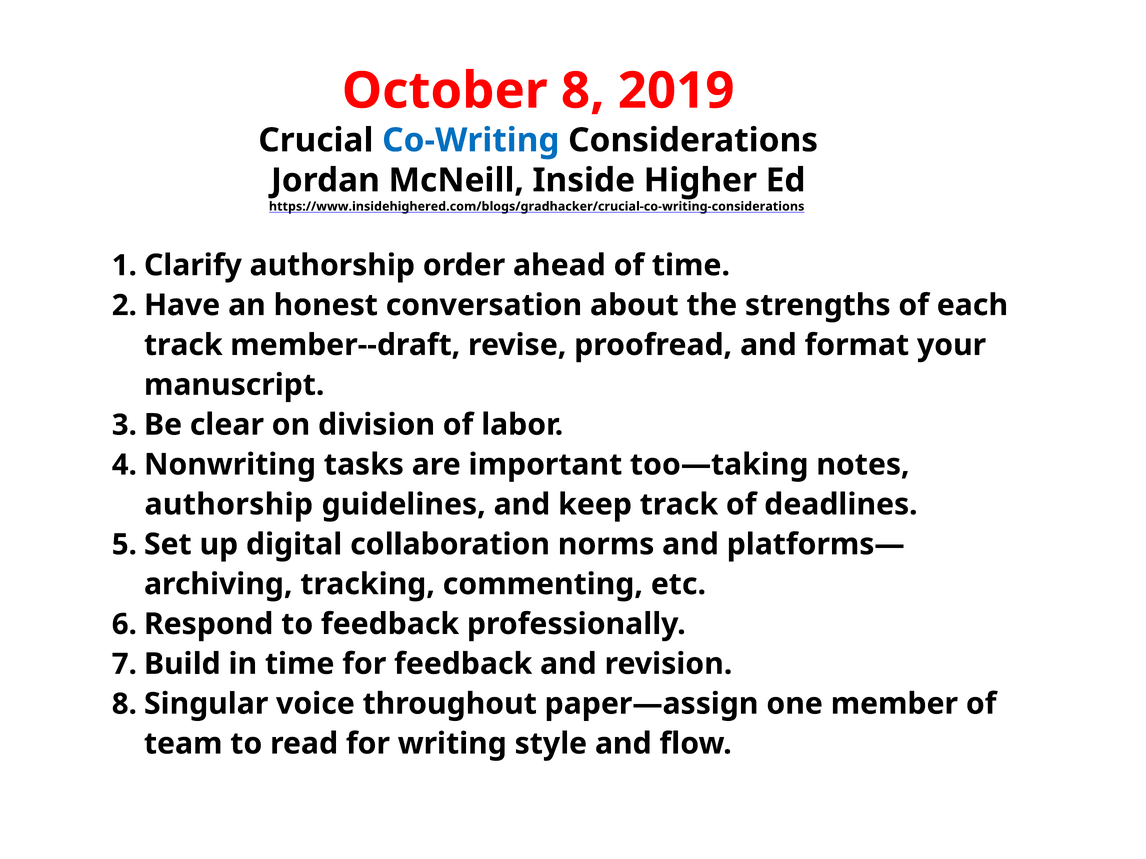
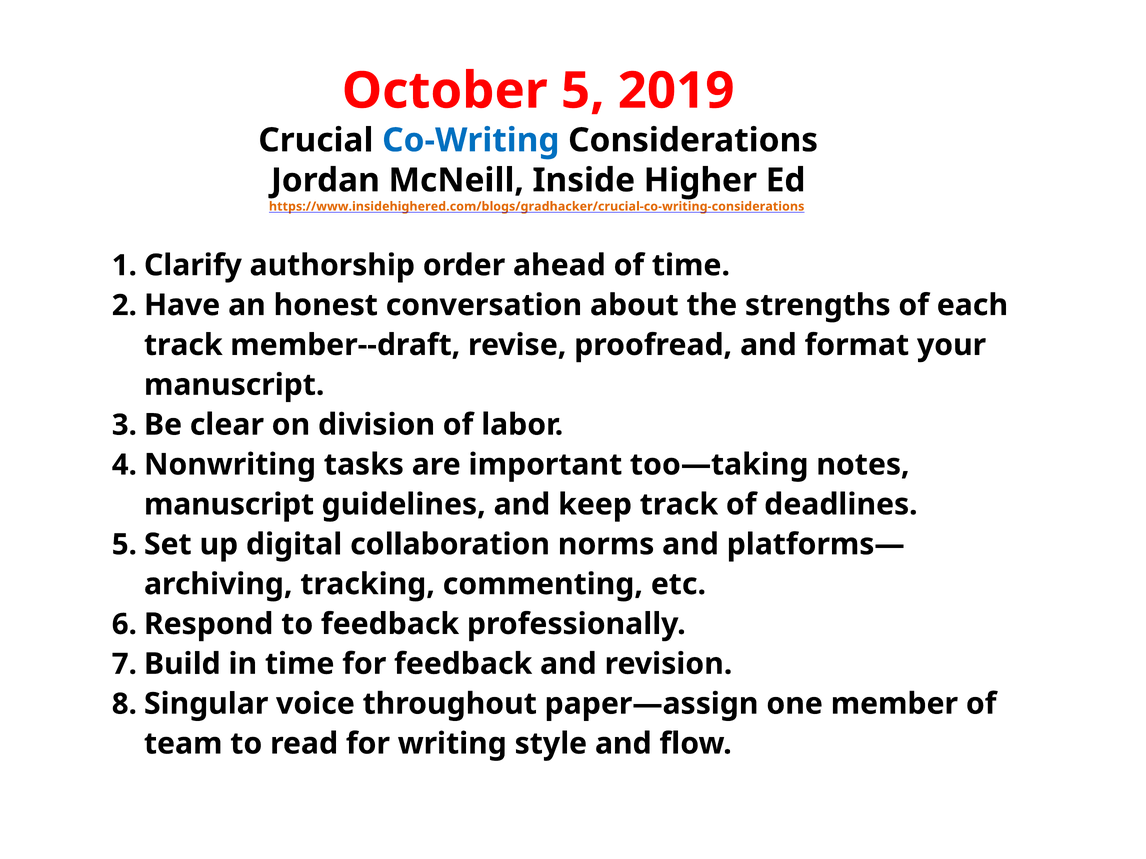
8: 8 -> 5
https://www.insidehighered.com/blogs/gradhacker/crucial-co-writing-considerations colour: black -> orange
authorship at (229, 505): authorship -> manuscript
